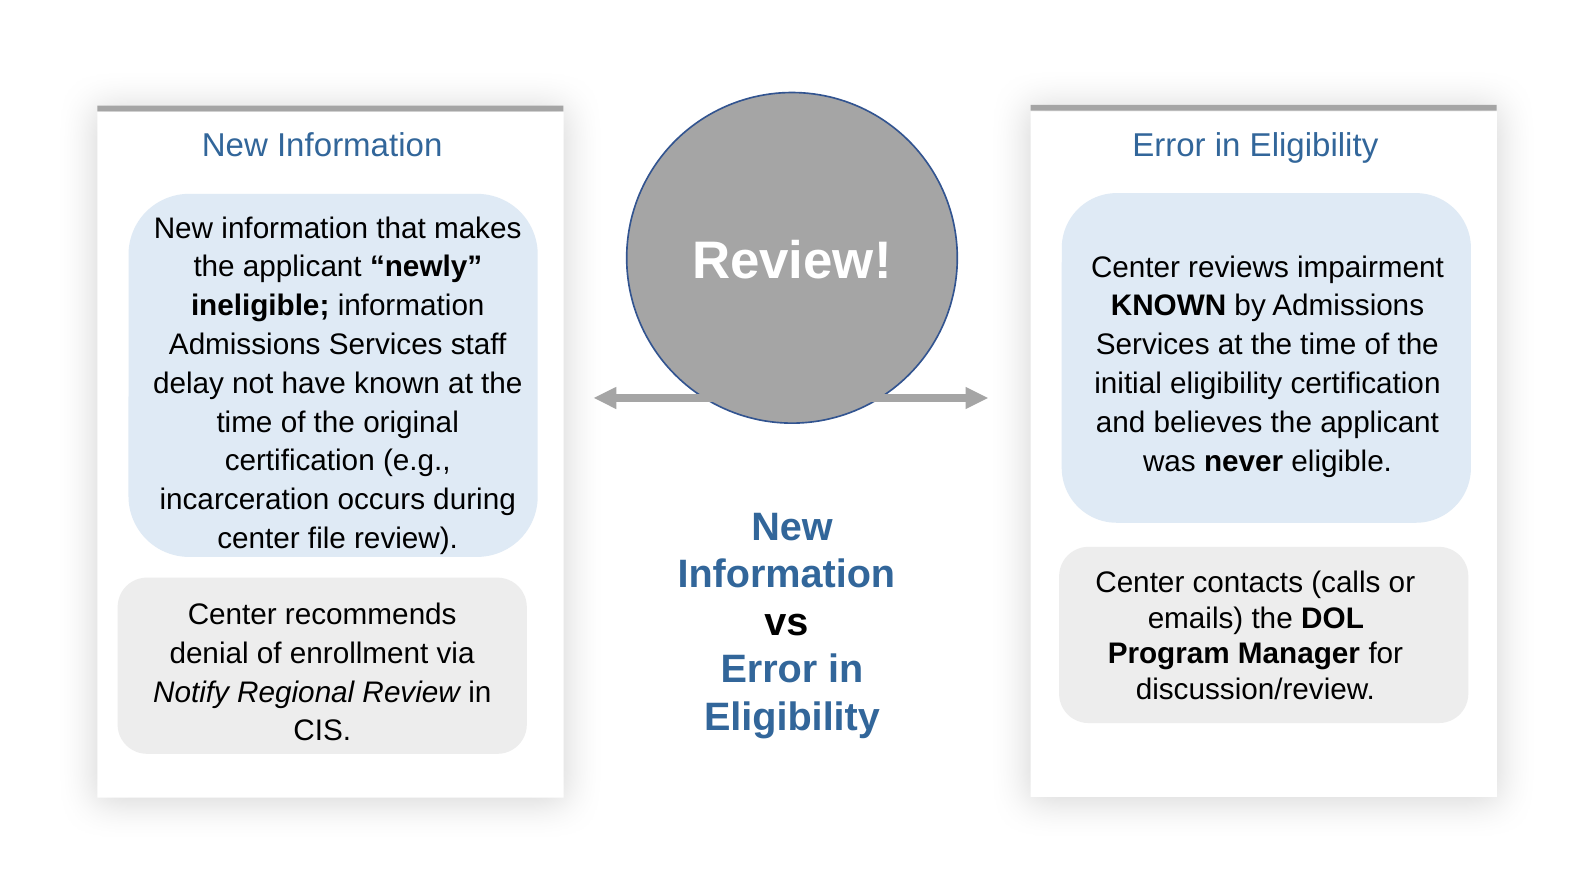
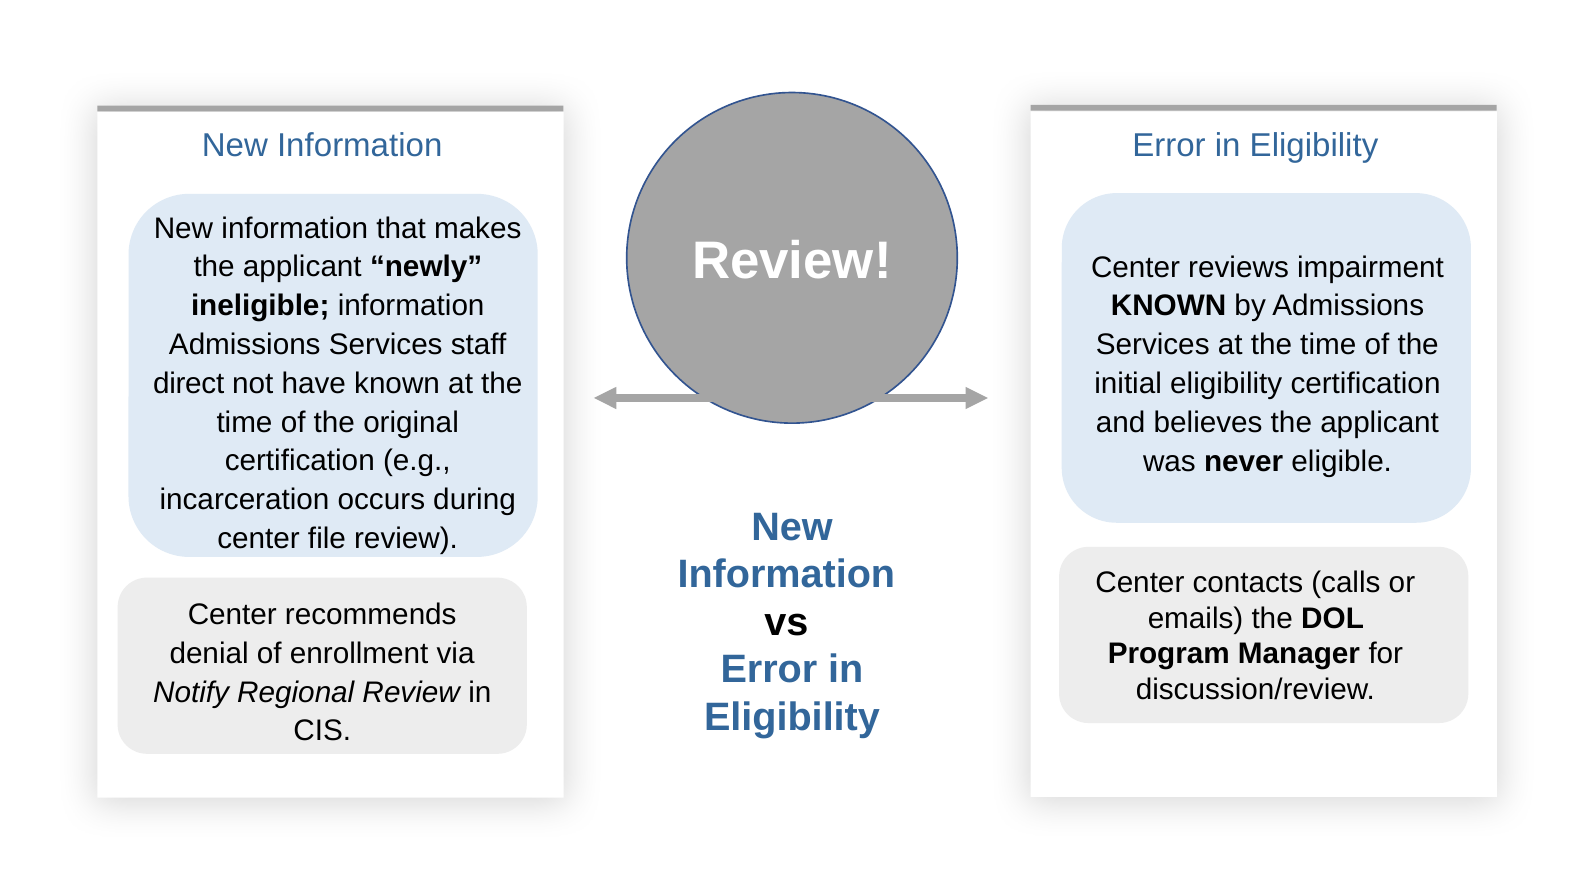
delay: delay -> direct
